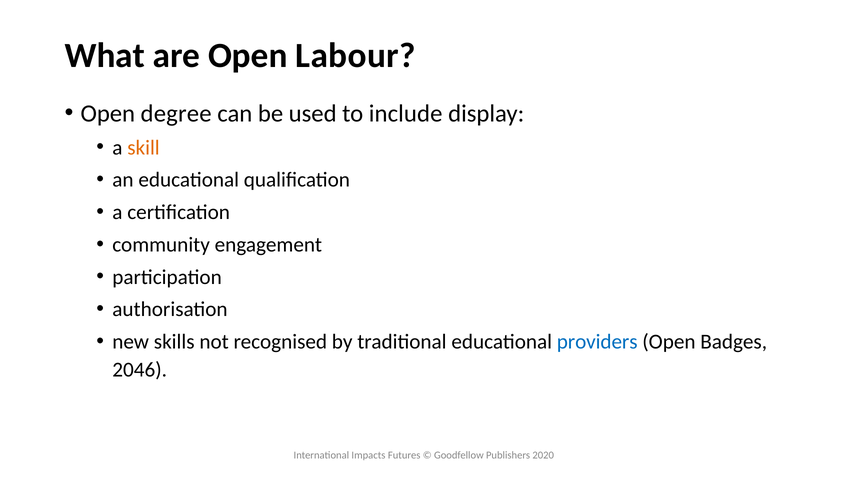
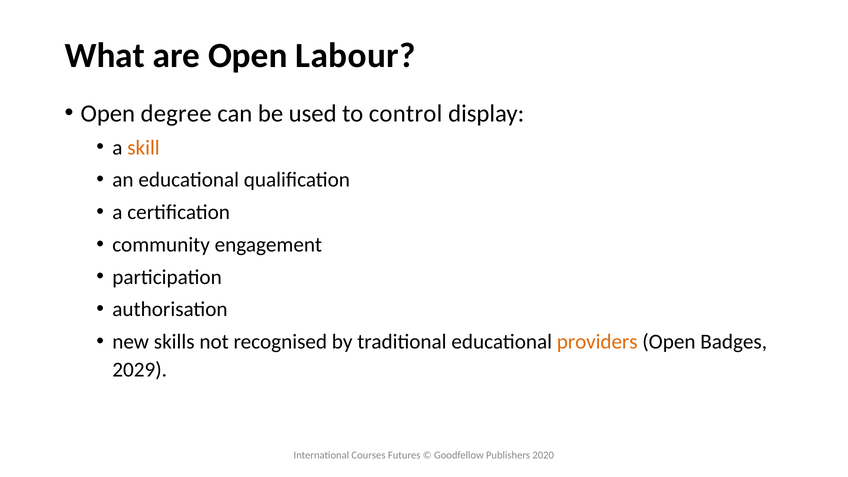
include: include -> control
providers colour: blue -> orange
2046: 2046 -> 2029
Impacts: Impacts -> Courses
